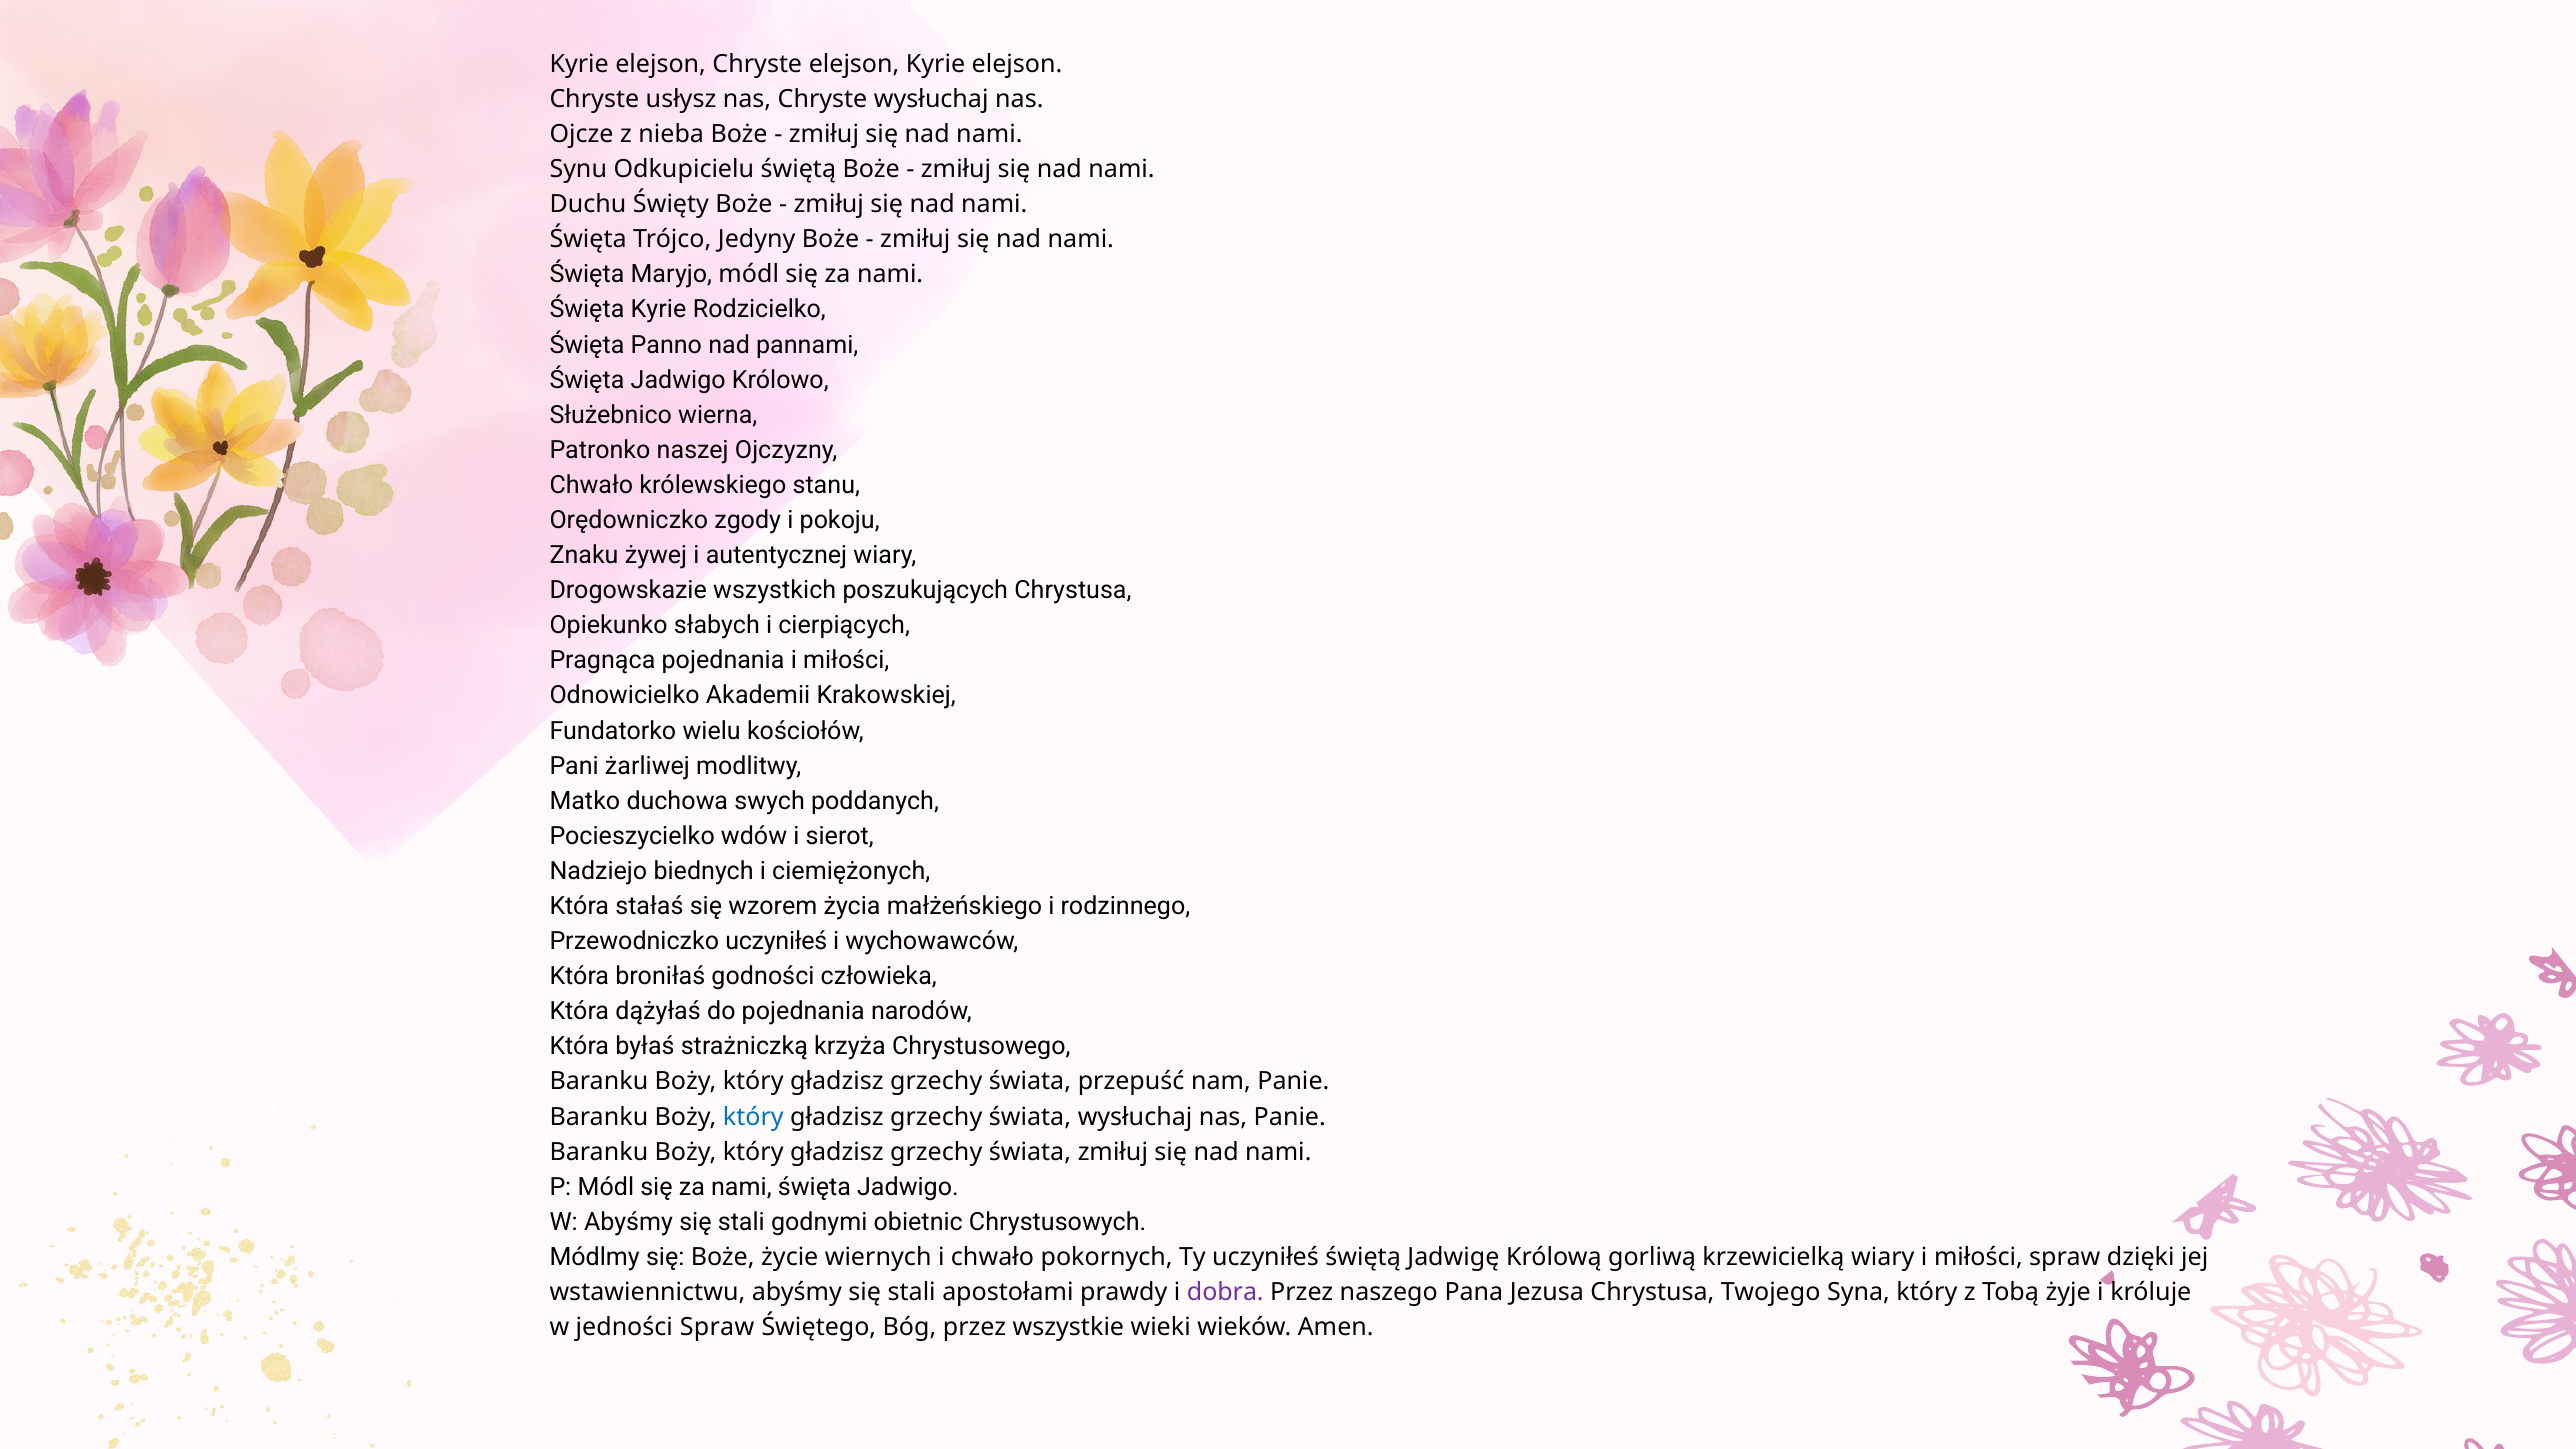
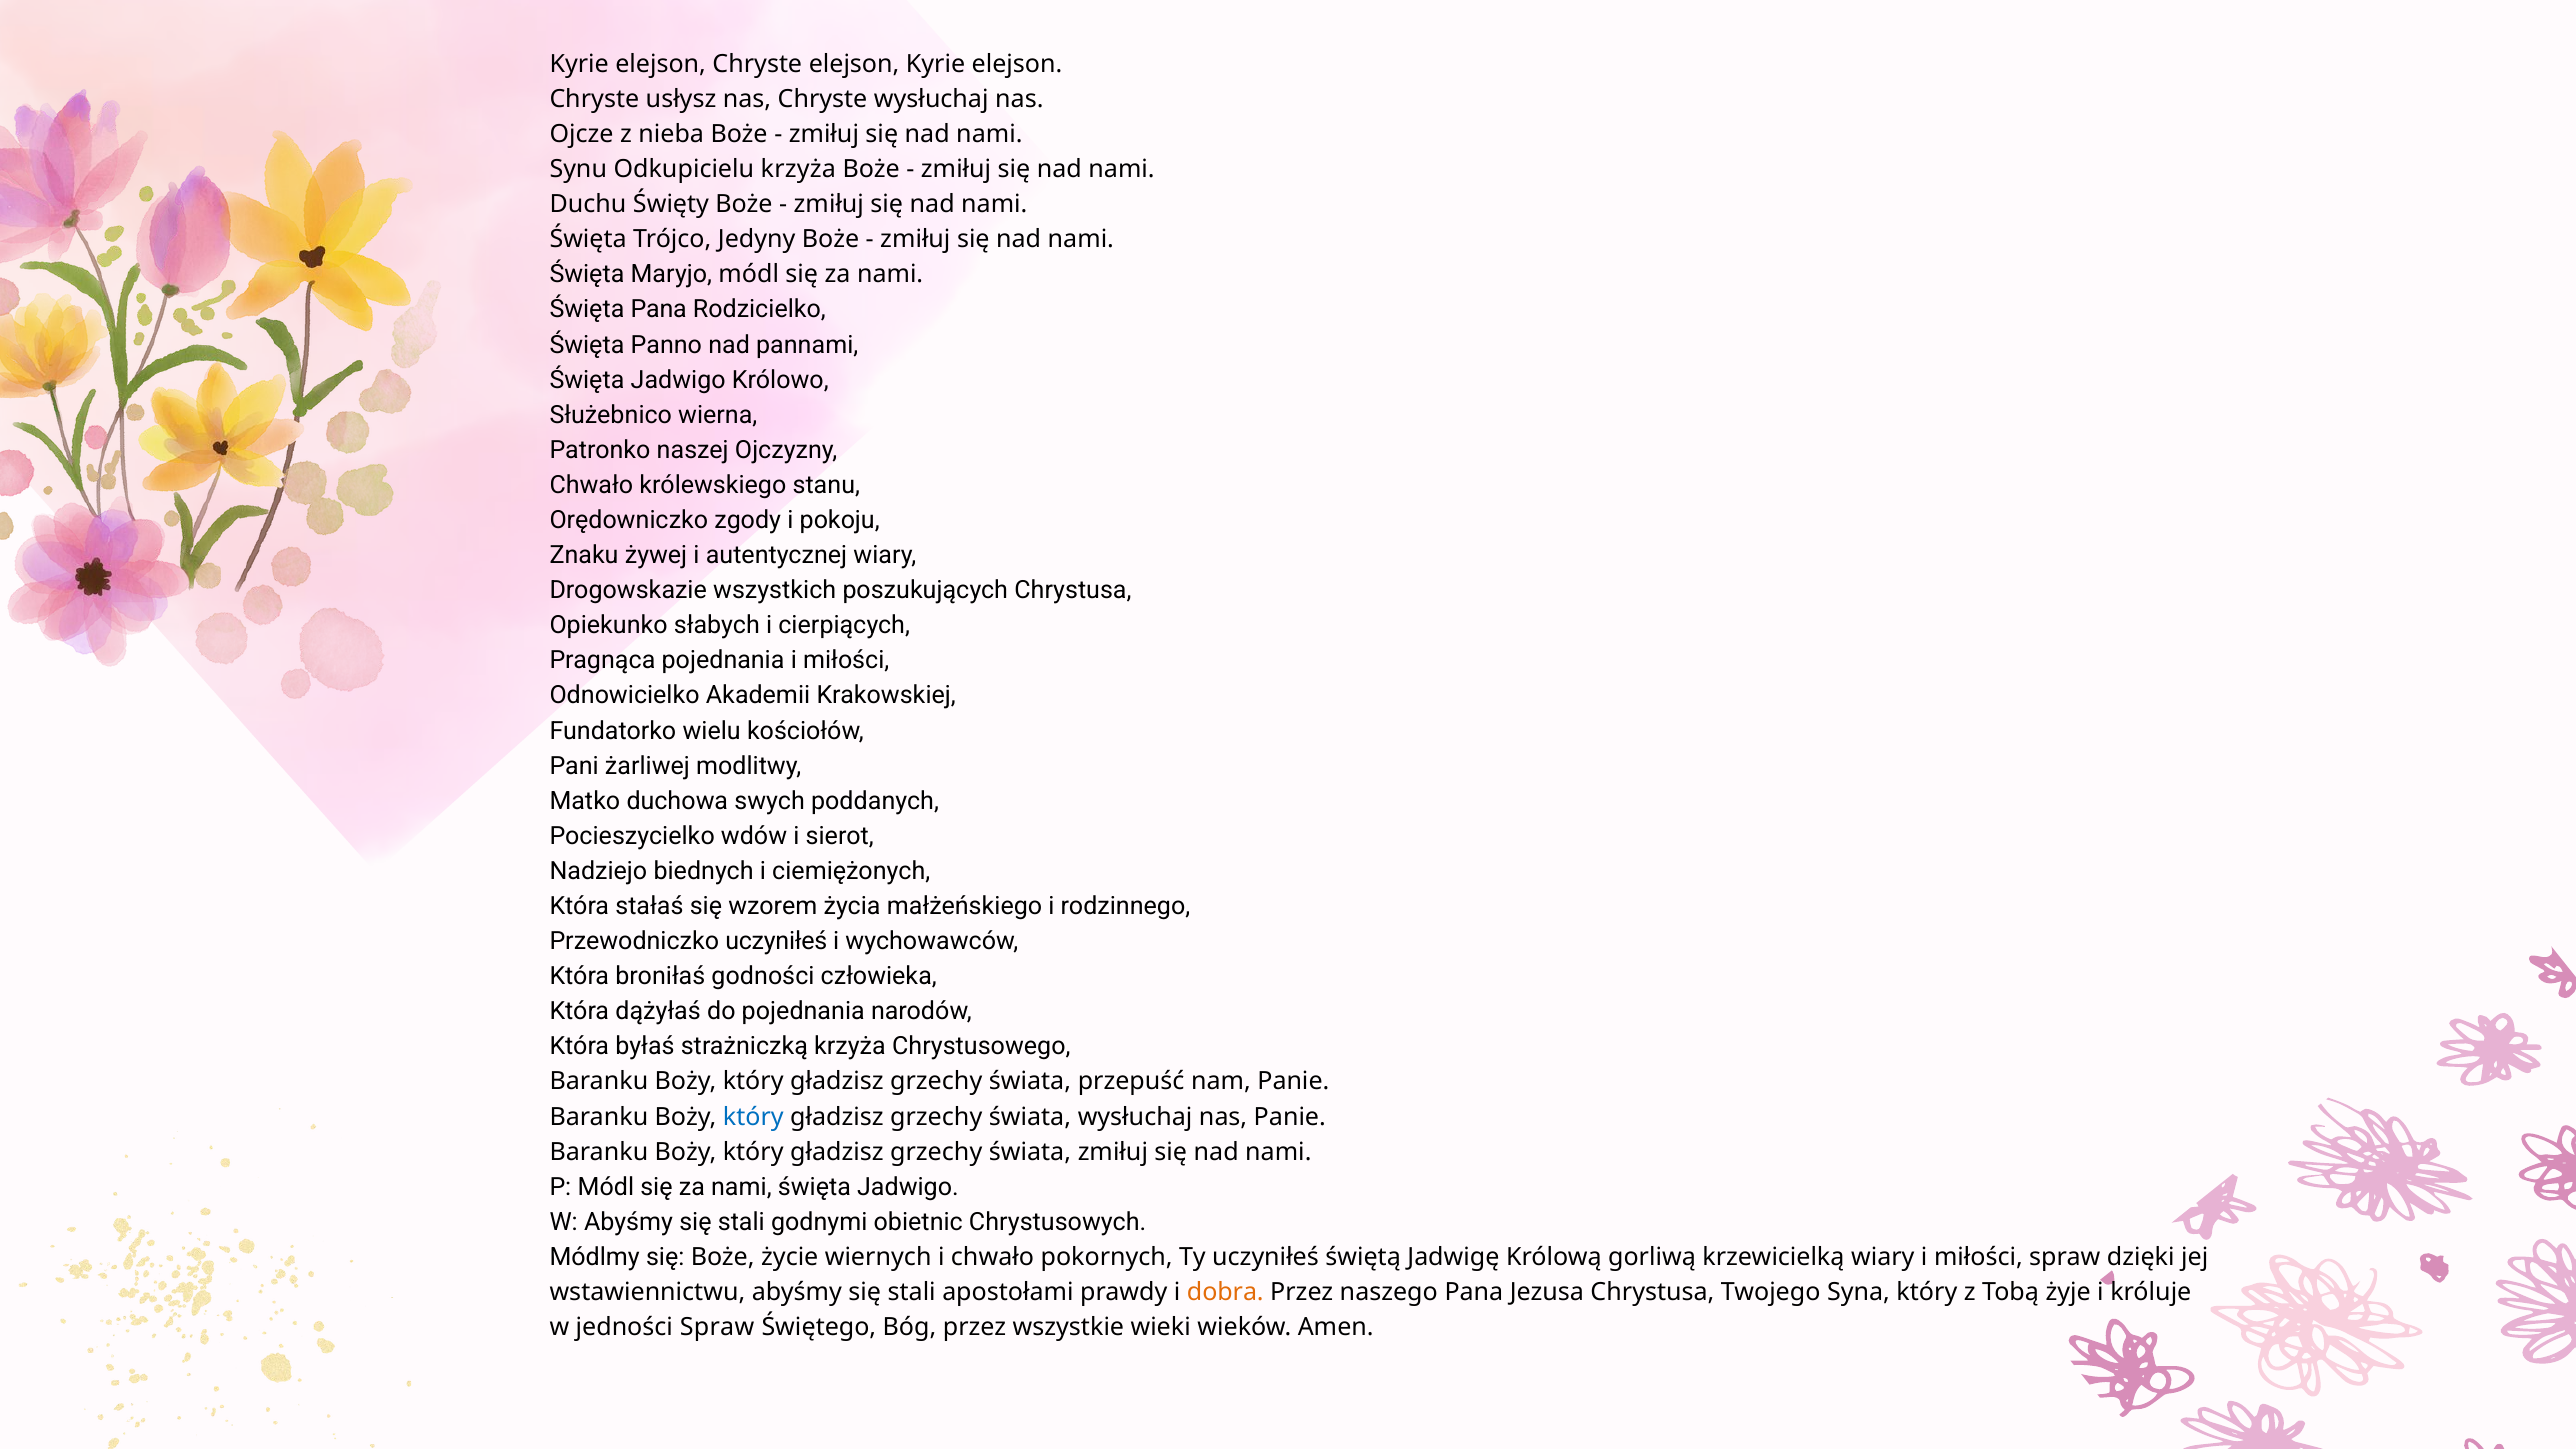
Odkupicielu świętą: świętą -> krzyża
Święta Kyrie: Kyrie -> Pana
dobra colour: purple -> orange
